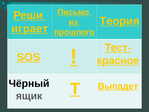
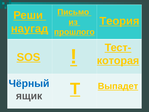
играет: играет -> наугад
красное: красное -> которая
Чёрный colour: black -> blue
